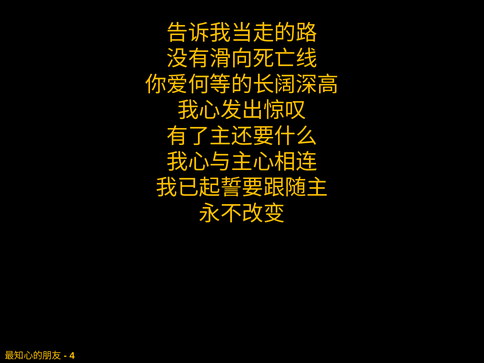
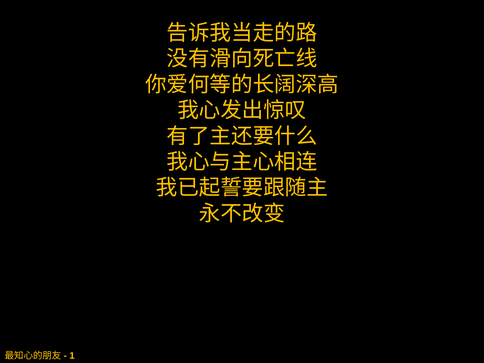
4: 4 -> 1
